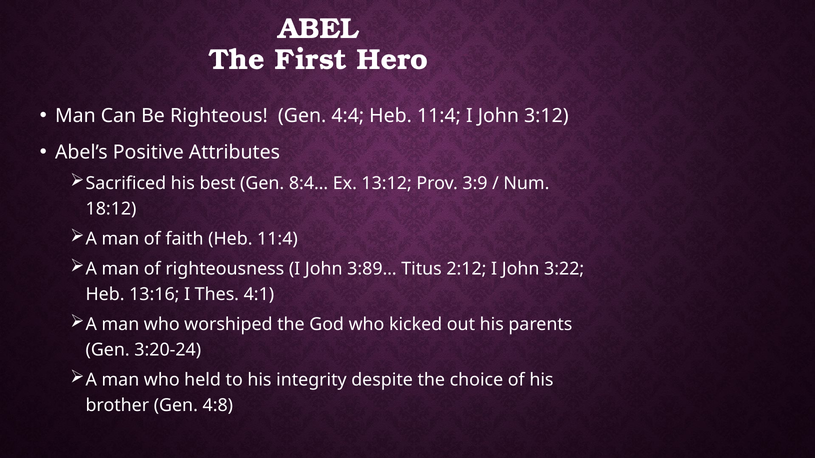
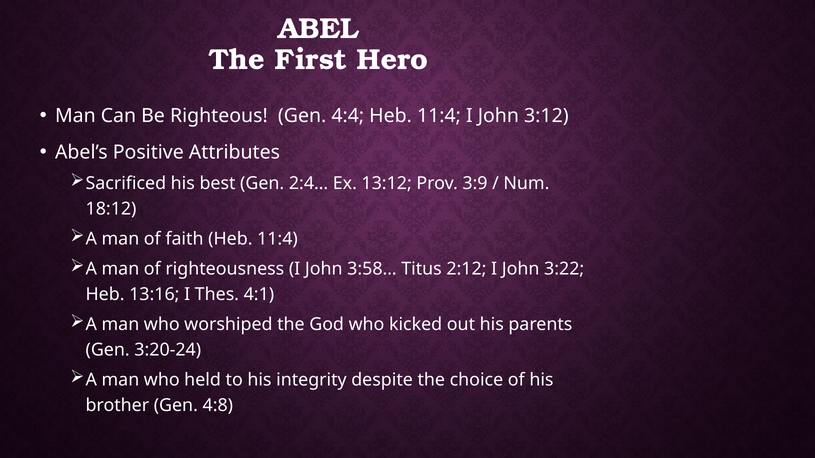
8:4…: 8:4… -> 2:4…
3:89…: 3:89… -> 3:58…
